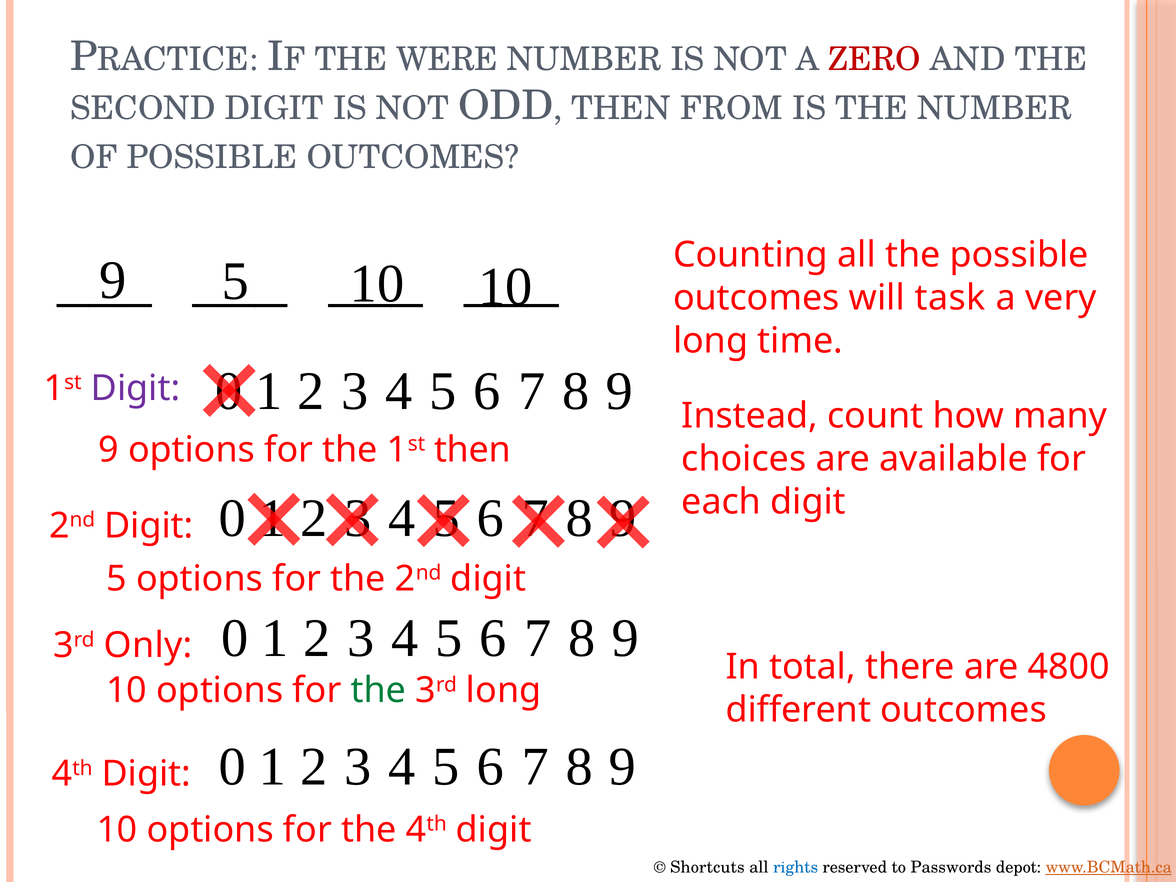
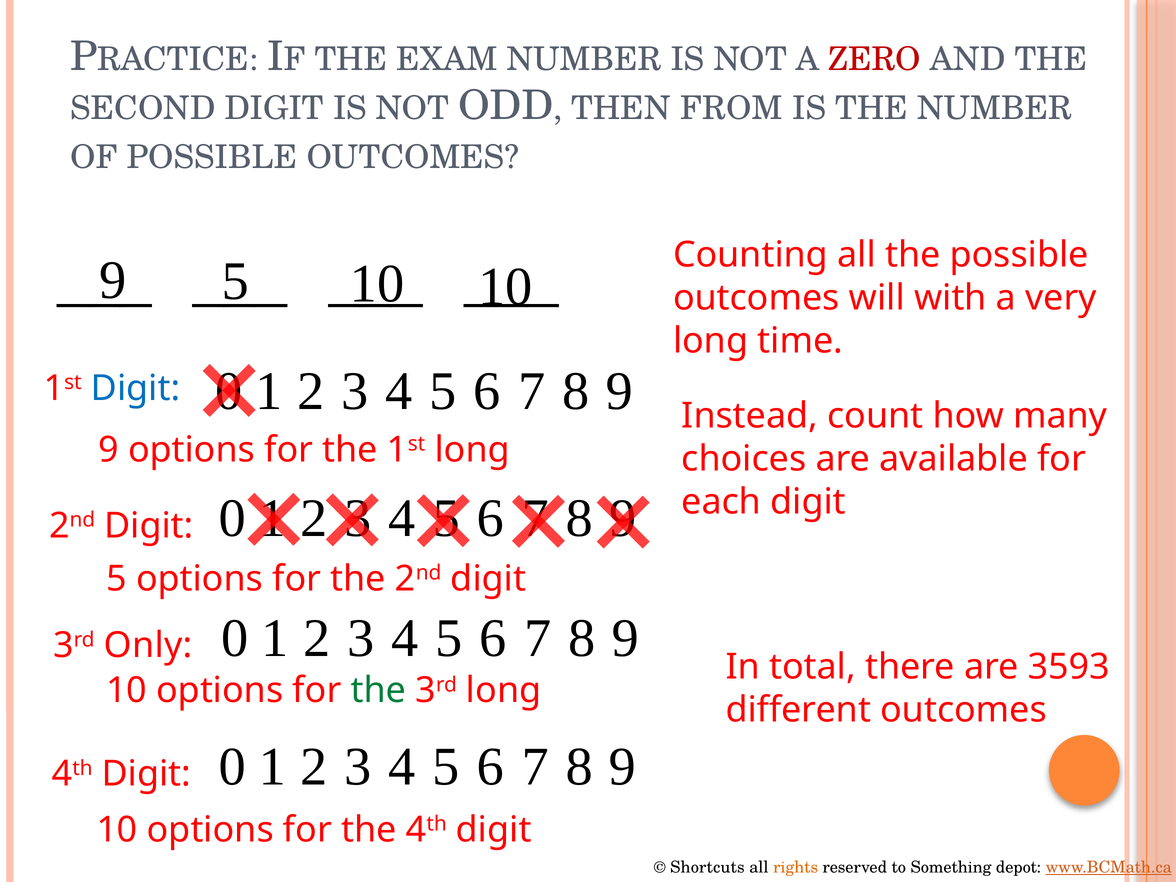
WERE: WERE -> EXAM
task: task -> with
Digit at (136, 388) colour: purple -> blue
1st then: then -> long
4800: 4800 -> 3593
rights colour: blue -> orange
Passwords: Passwords -> Something
